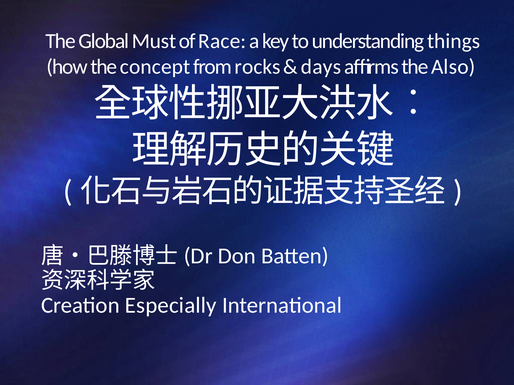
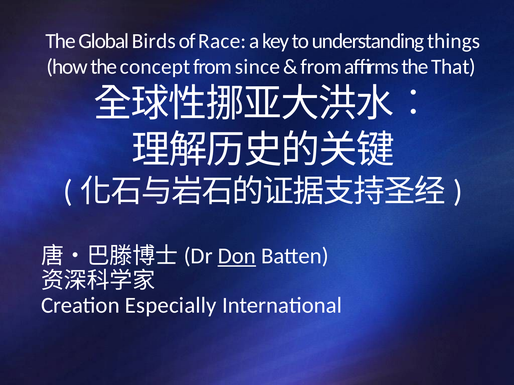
Must: Must -> Birds
rocks: rocks -> since
days at (321, 67): days -> from
Also: Also -> That
Don underline: none -> present
